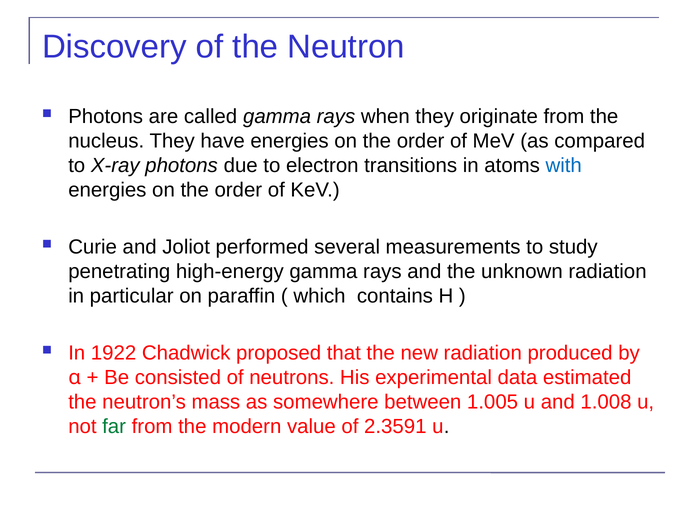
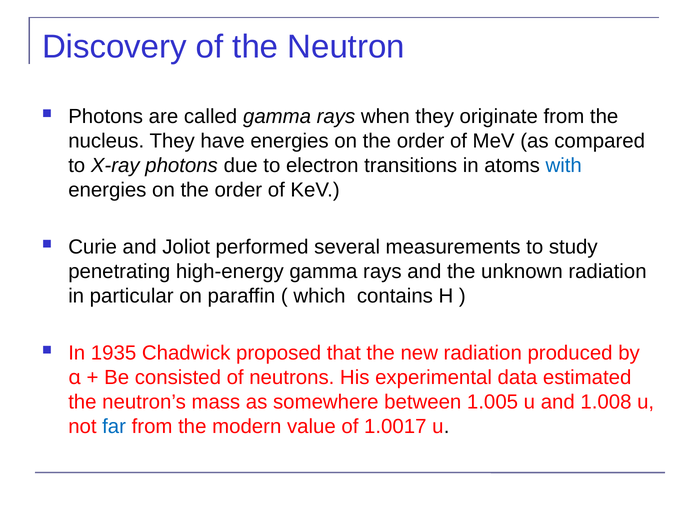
1922: 1922 -> 1935
far colour: green -> blue
2.3591: 2.3591 -> 1.0017
